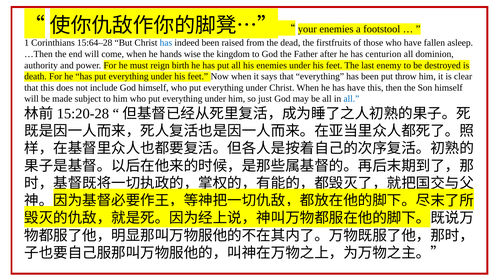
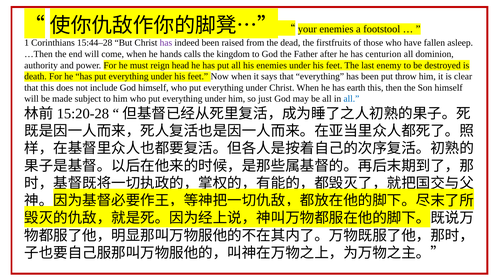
15:64–28: 15:64–28 -> 15:44–28
has at (166, 43) colour: blue -> purple
wise: wise -> calls
birth: birth -> head
has have: have -> earth
